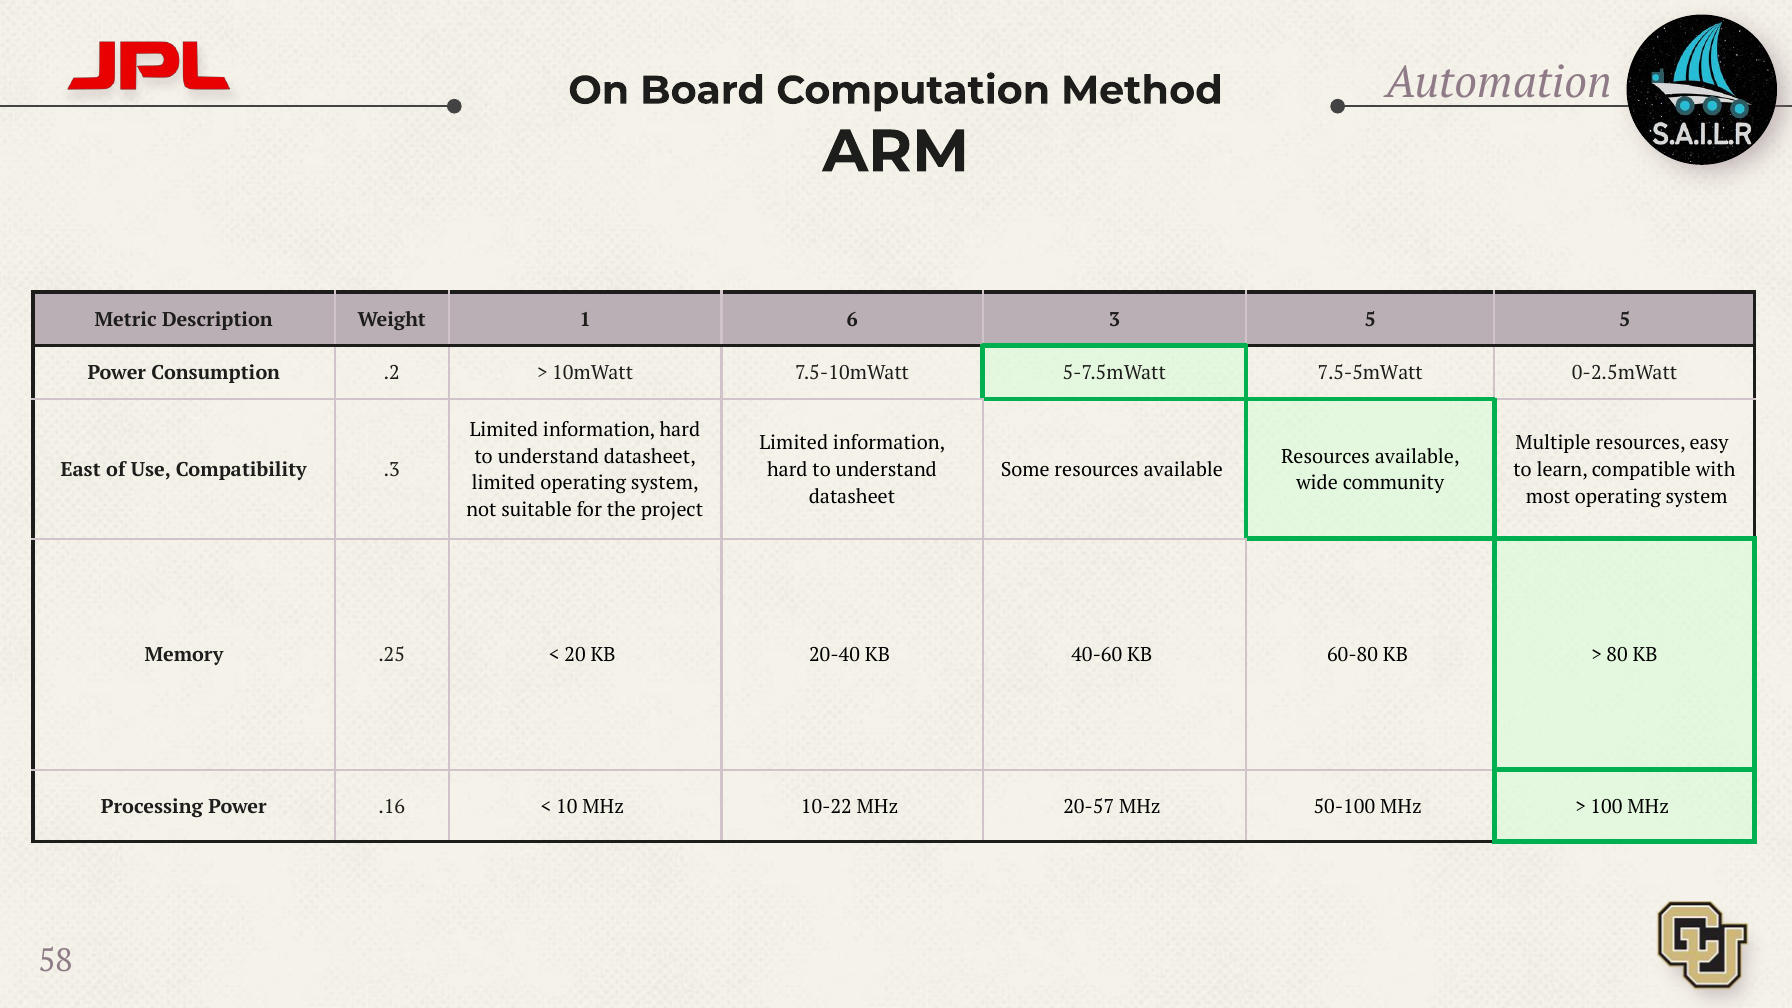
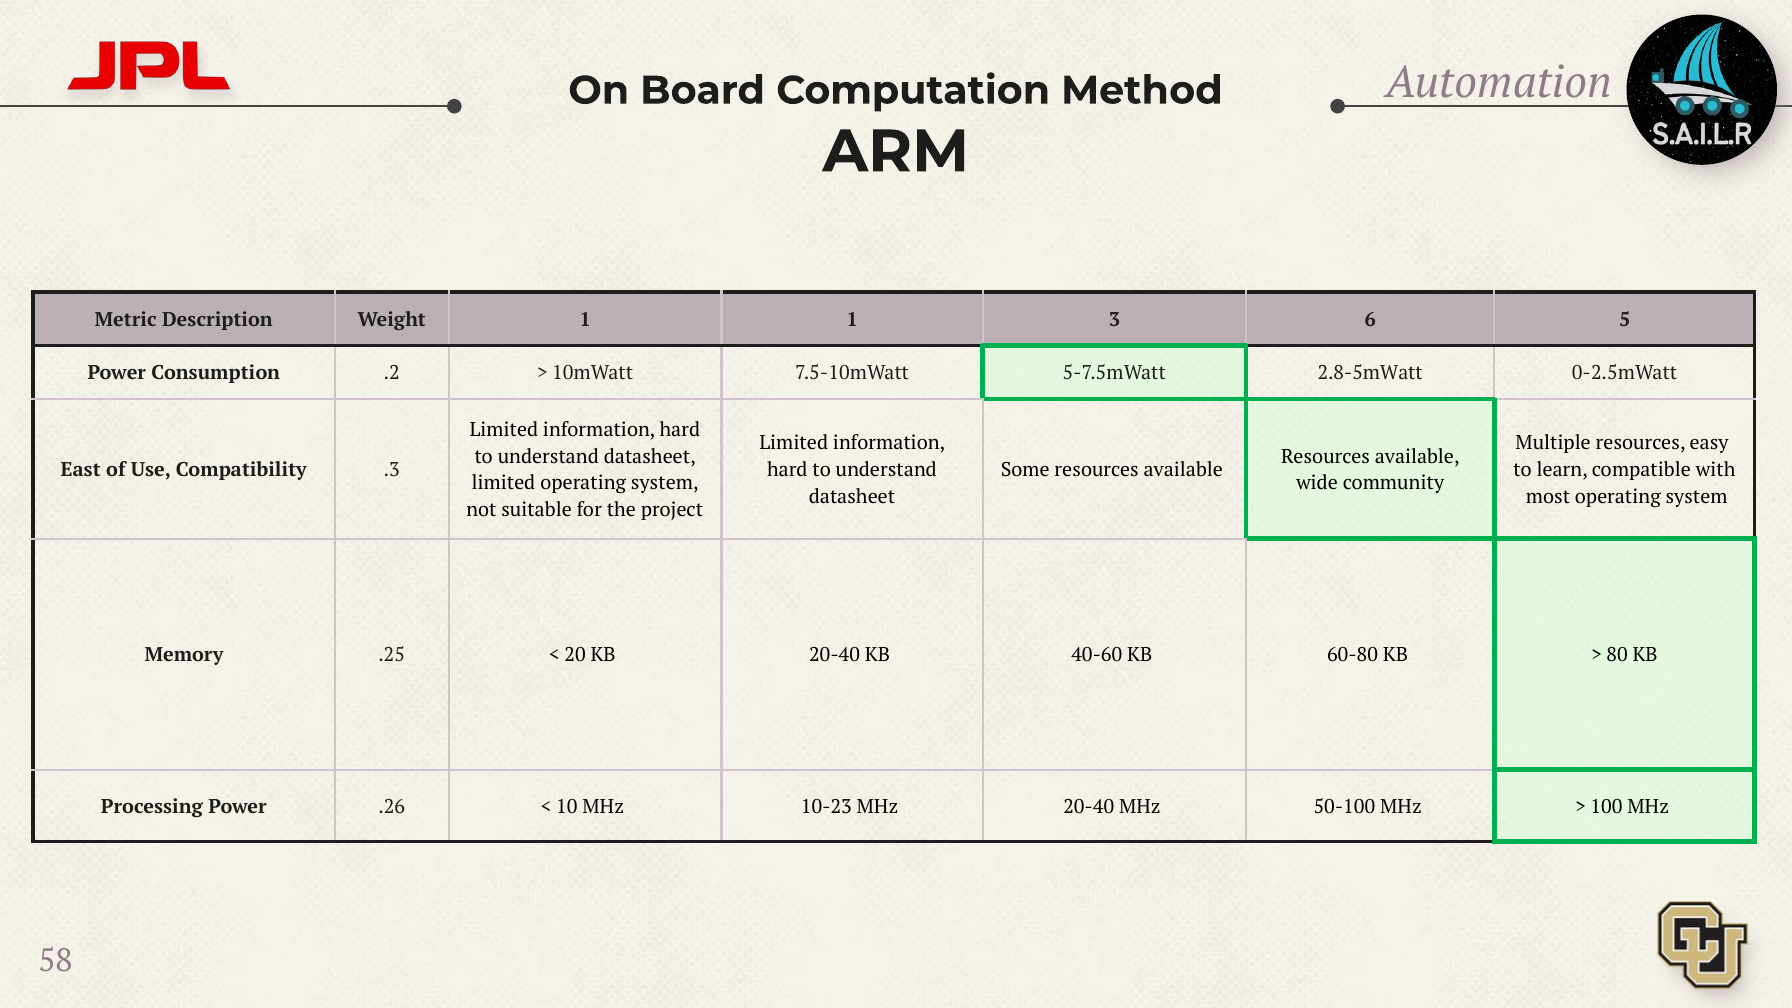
1 6: 6 -> 1
3 5: 5 -> 6
7.5-5mWatt: 7.5-5mWatt -> 2.8-5mWatt
.16: .16 -> .26
10-22: 10-22 -> 10-23
MHz 20-57: 20-57 -> 20-40
